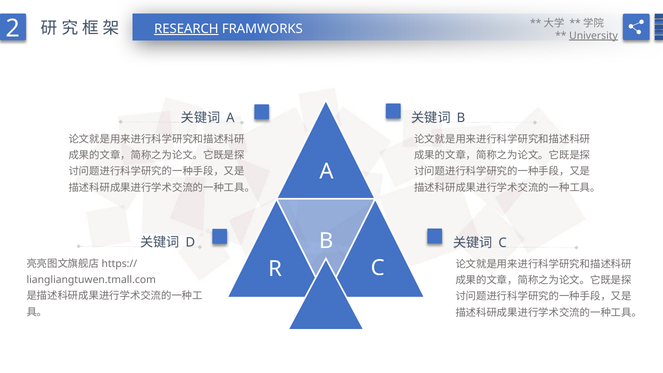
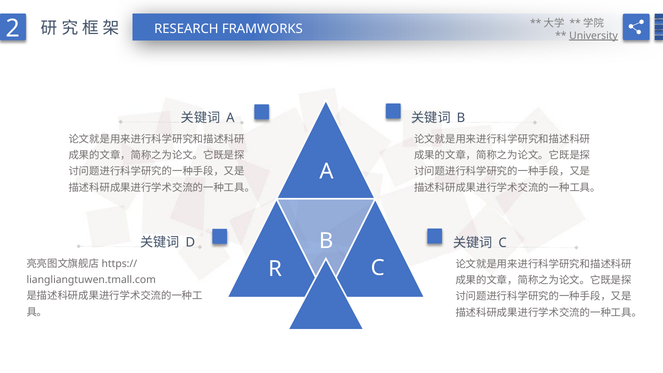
RESEARCH underline: present -> none
